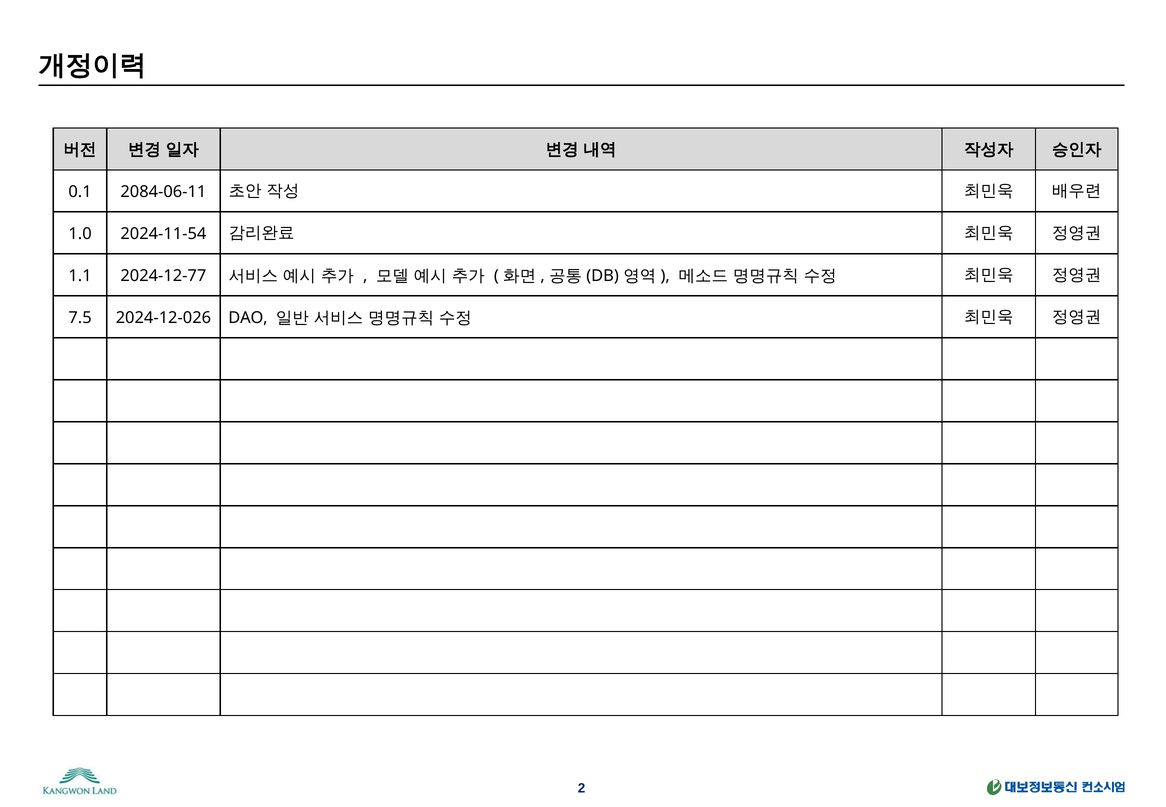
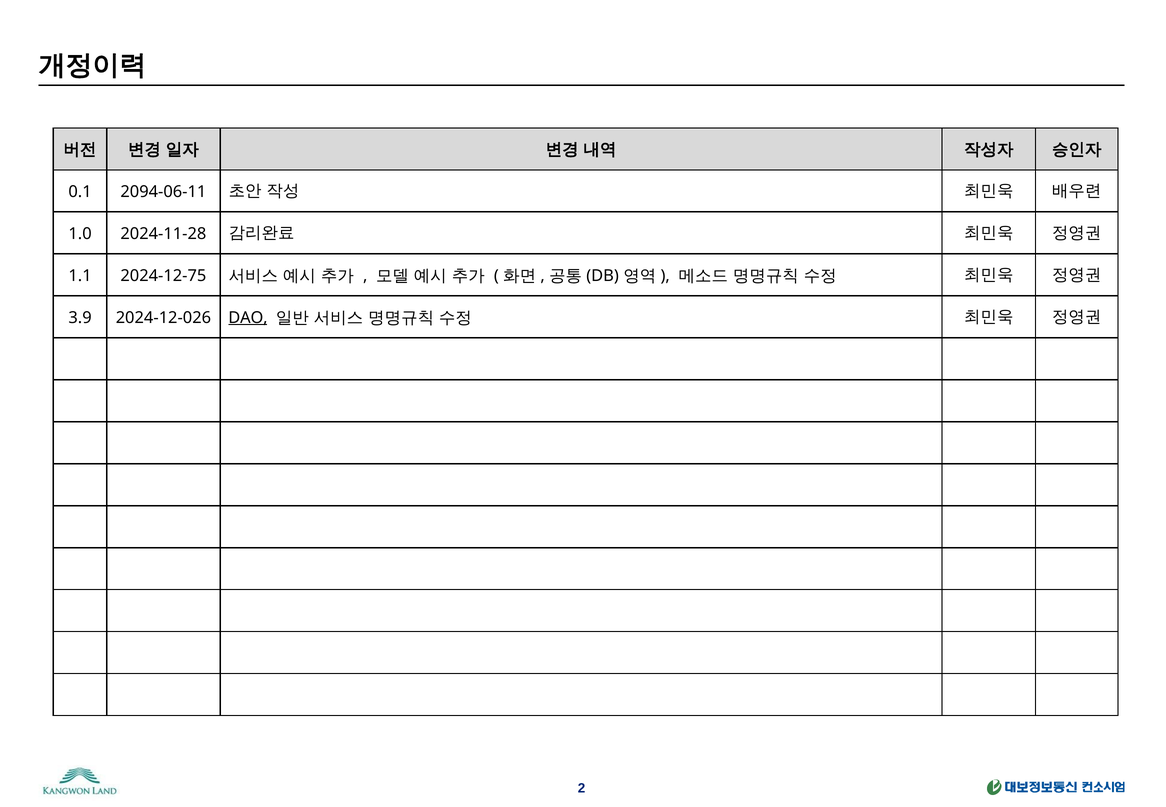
2084-06-11: 2084-06-11 -> 2094-06-11
2024-11-54: 2024-11-54 -> 2024-11-28
2024-12-77: 2024-12-77 -> 2024-12-75
7.5: 7.5 -> 3.9
DAO underline: none -> present
